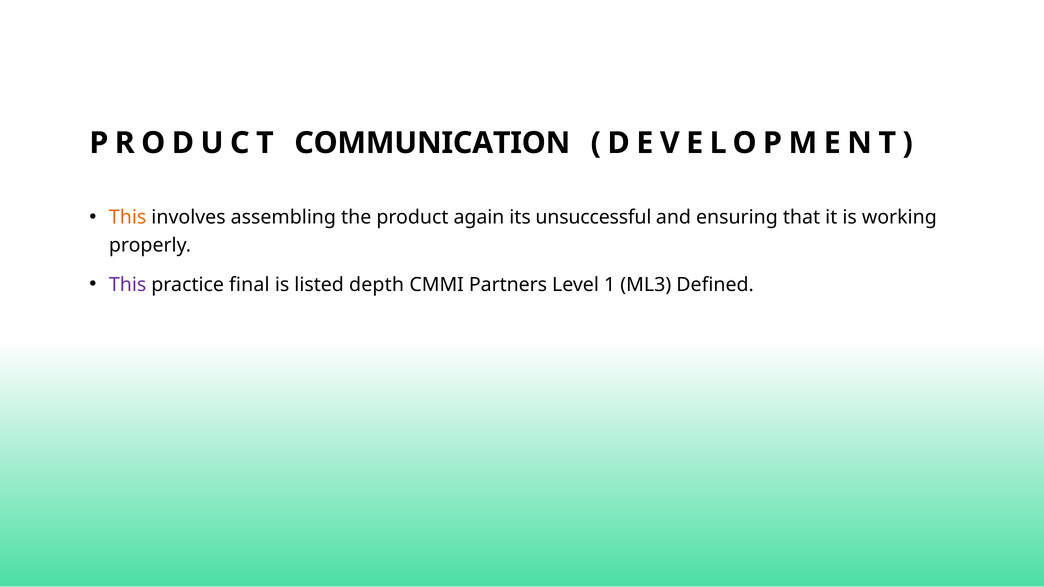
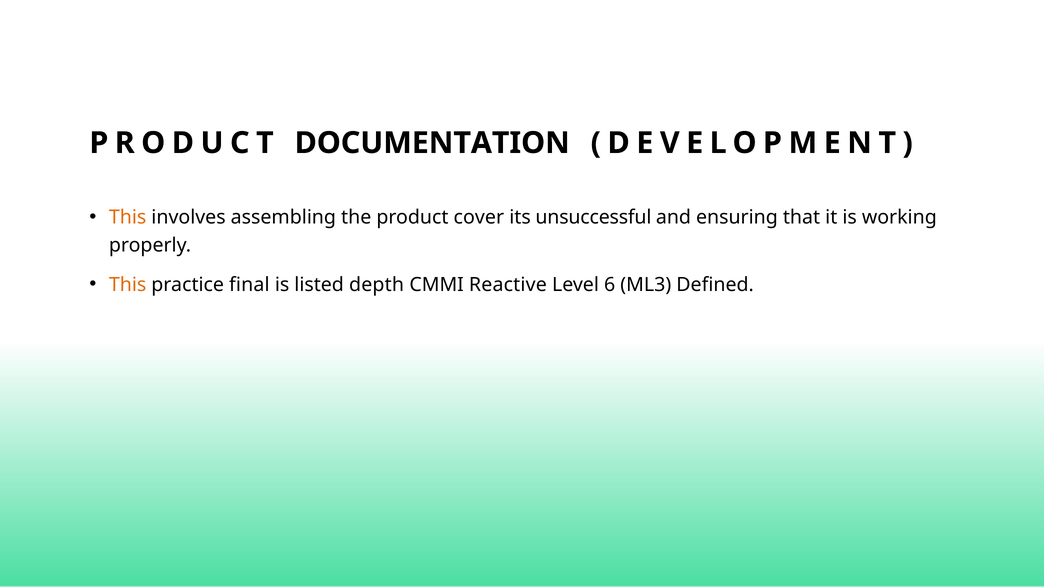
COMMUNICATION: COMMUNICATION -> DOCUMENTATION
again: again -> cover
This at (128, 285) colour: purple -> orange
Partners: Partners -> Reactive
1: 1 -> 6
